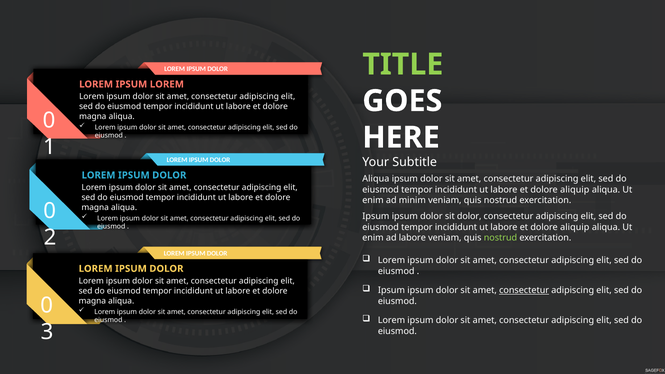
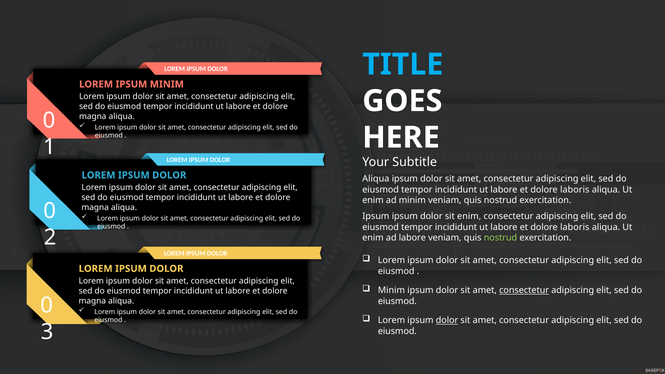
TITLE colour: light green -> light blue
IPSUM LOREM: LOREM -> MINIM
aliquip at (575, 190): aliquip -> laboris
sit dolor: dolor -> enim
aliquip at (575, 227): aliquip -> laboris
Ipsum at (391, 290): Ipsum -> Minim
dolor at (447, 320) underline: none -> present
